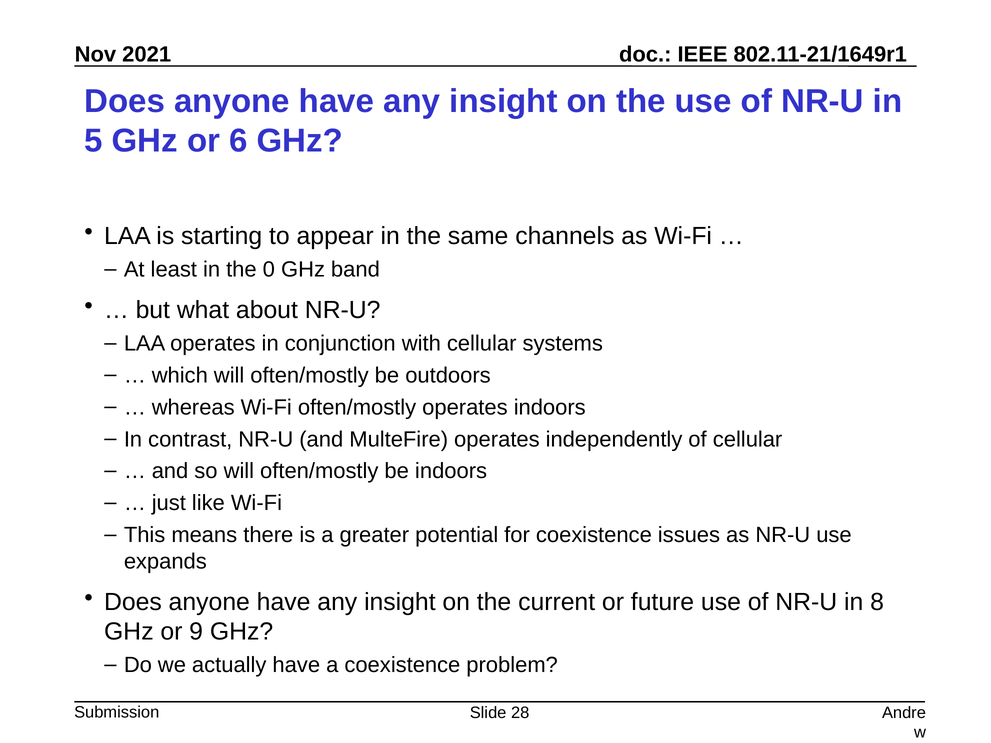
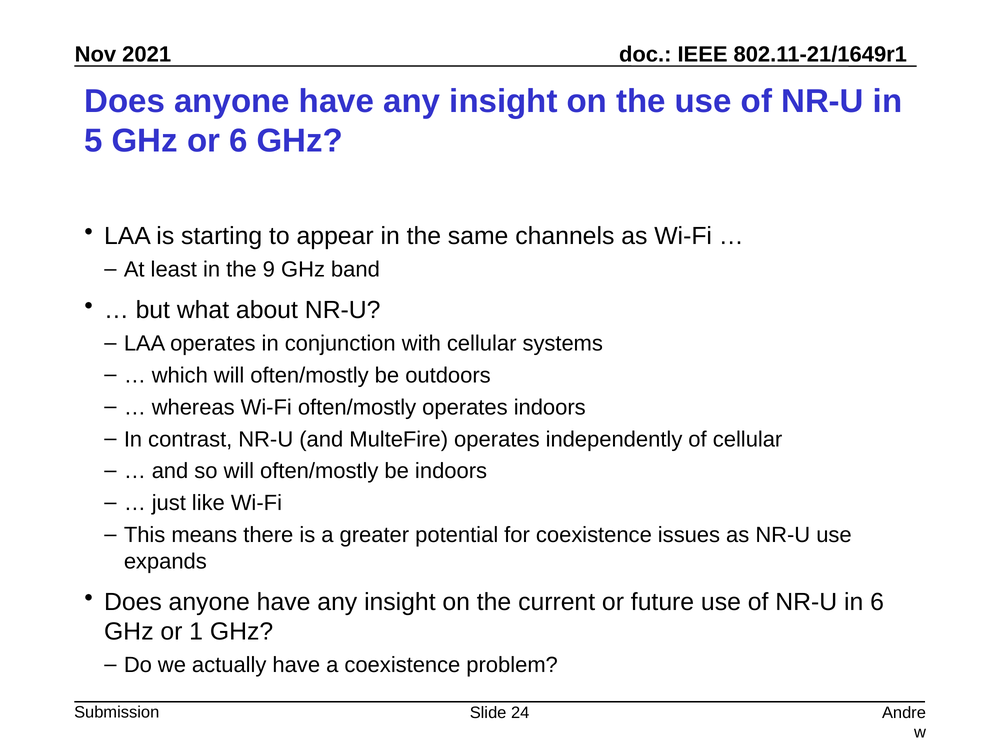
0: 0 -> 9
in 8: 8 -> 6
9: 9 -> 1
28: 28 -> 24
